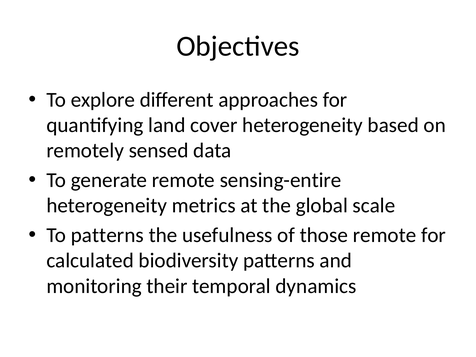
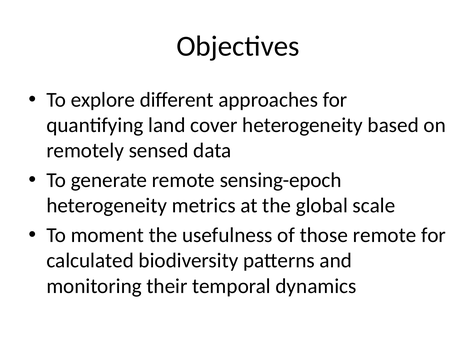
sensing-entire: sensing-entire -> sensing-epoch
To patterns: patterns -> moment
